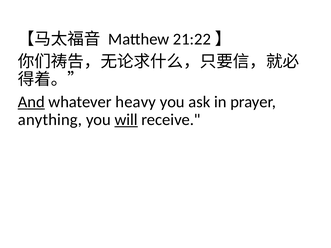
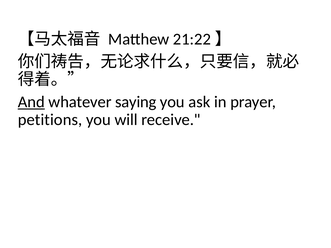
heavy: heavy -> saying
anything: anything -> petitions
will underline: present -> none
